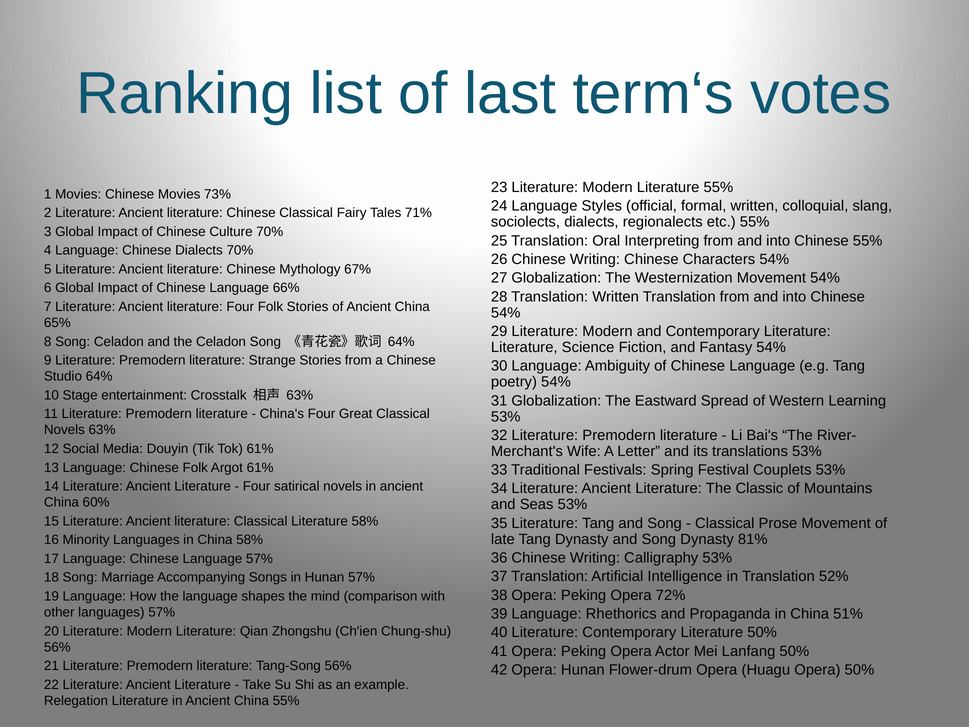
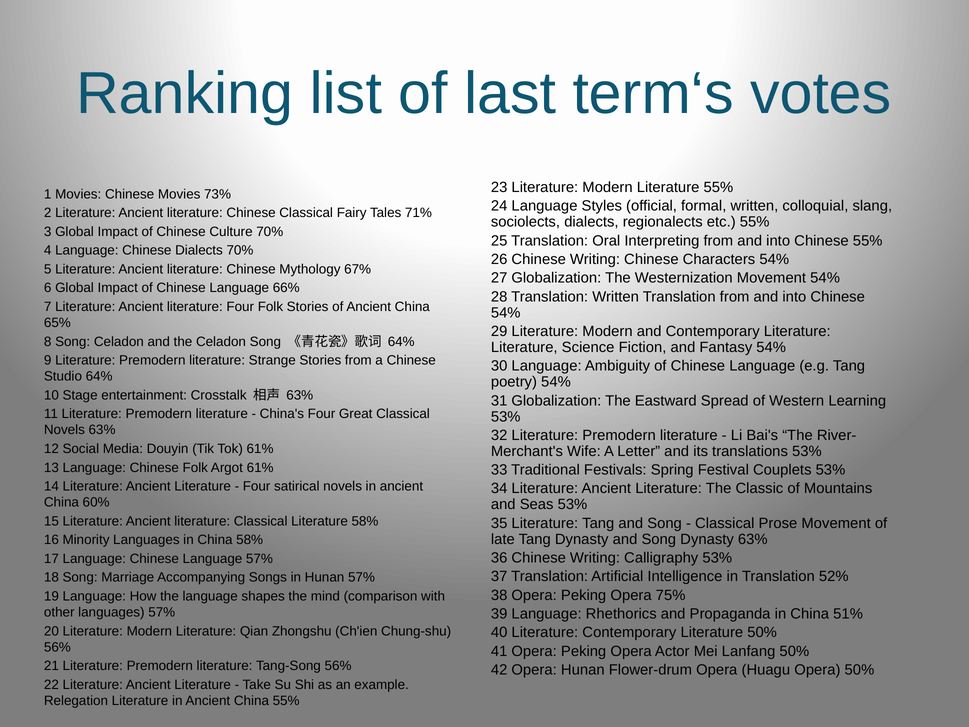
Dynasty 81%: 81% -> 63%
72%: 72% -> 75%
